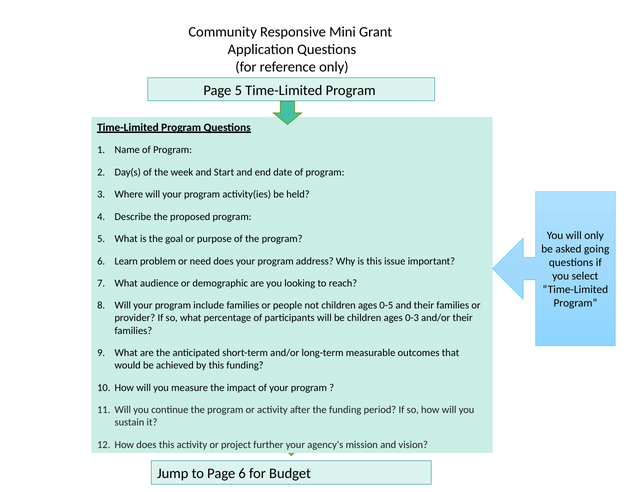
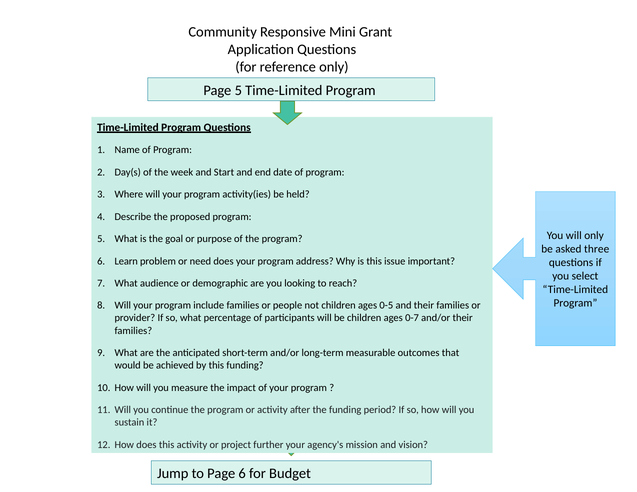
going: going -> three
0-3: 0-3 -> 0-7
